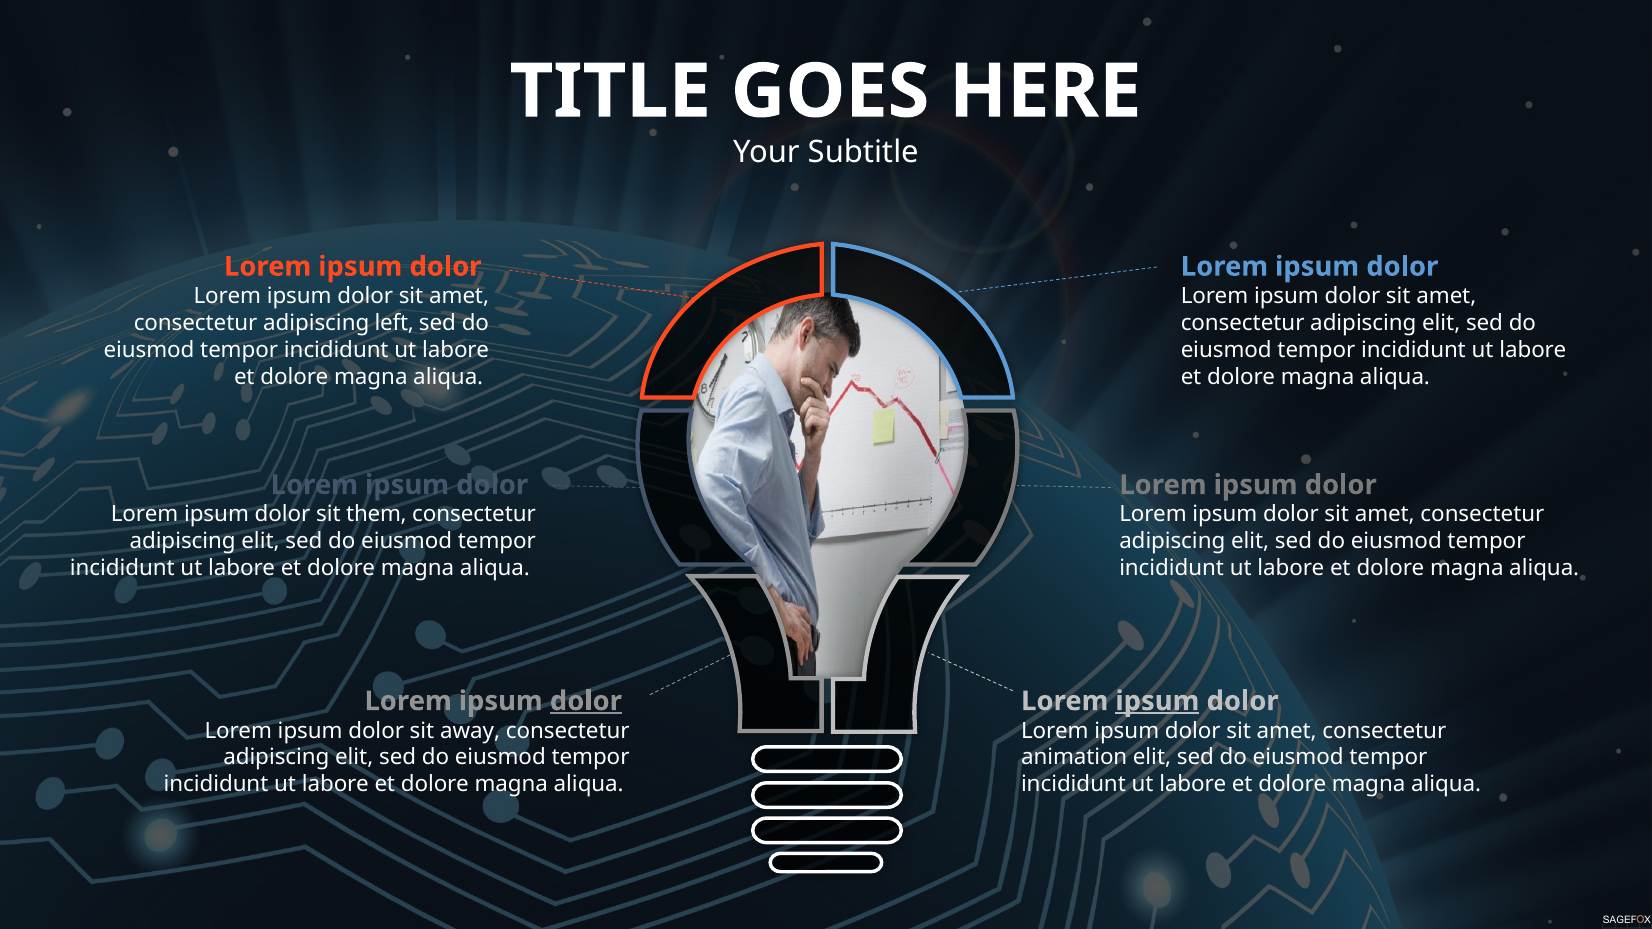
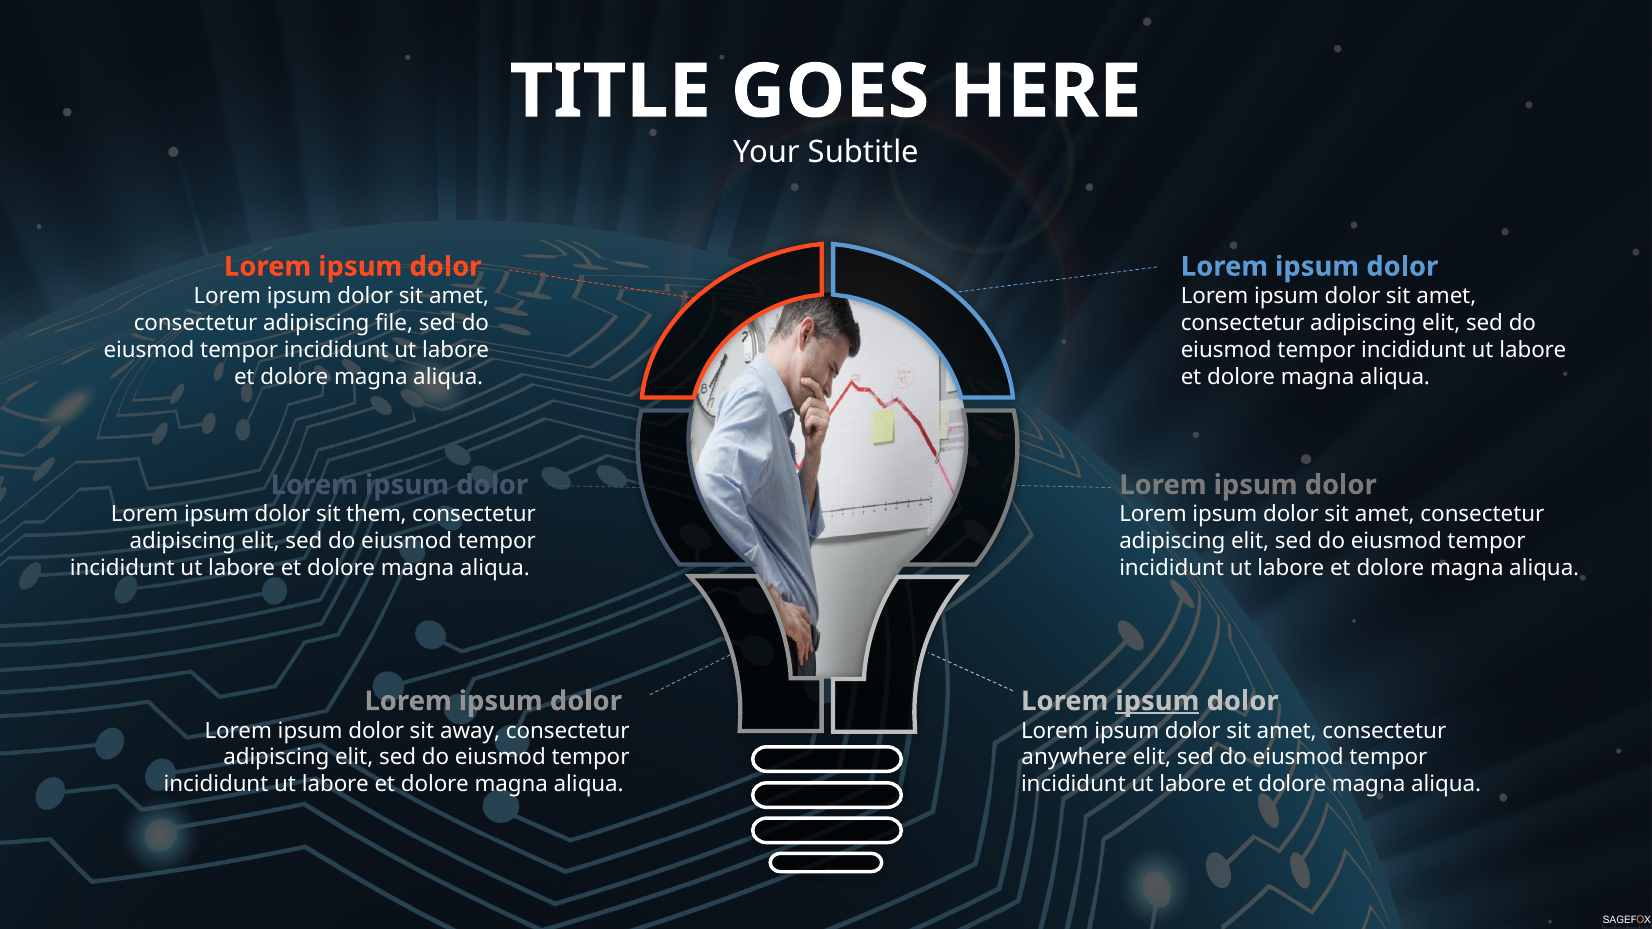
left: left -> file
dolor at (586, 701) underline: present -> none
animation: animation -> anywhere
